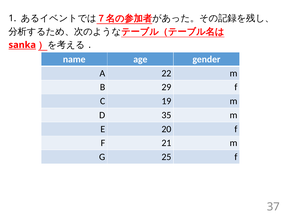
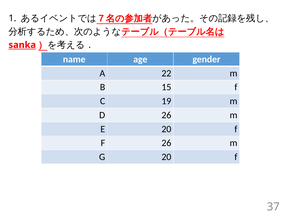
29: 29 -> 15
D 35: 35 -> 26
F 21: 21 -> 26
G 25: 25 -> 20
